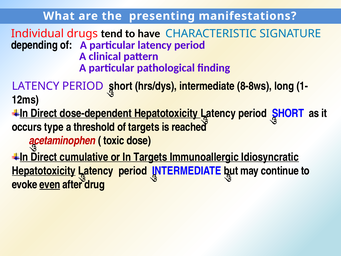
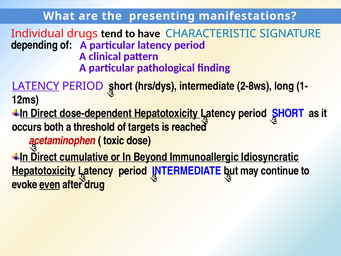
8-8ws: 8-8ws -> 2-8ws
LATENCY at (36, 86) underline: none -> present
type: type -> both
In Targets: Targets -> Beyond
